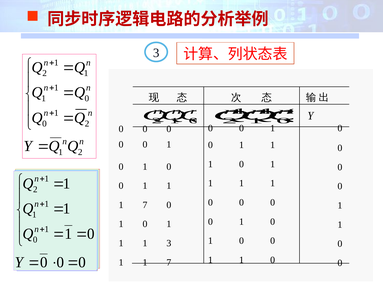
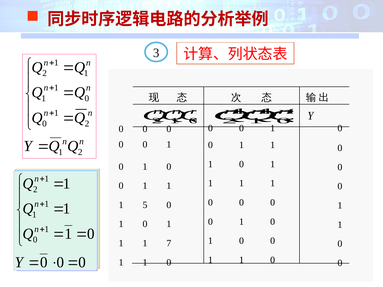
7 at (145, 205): 7 -> 5
1 3: 3 -> 7
7 at (169, 263): 7 -> 0
